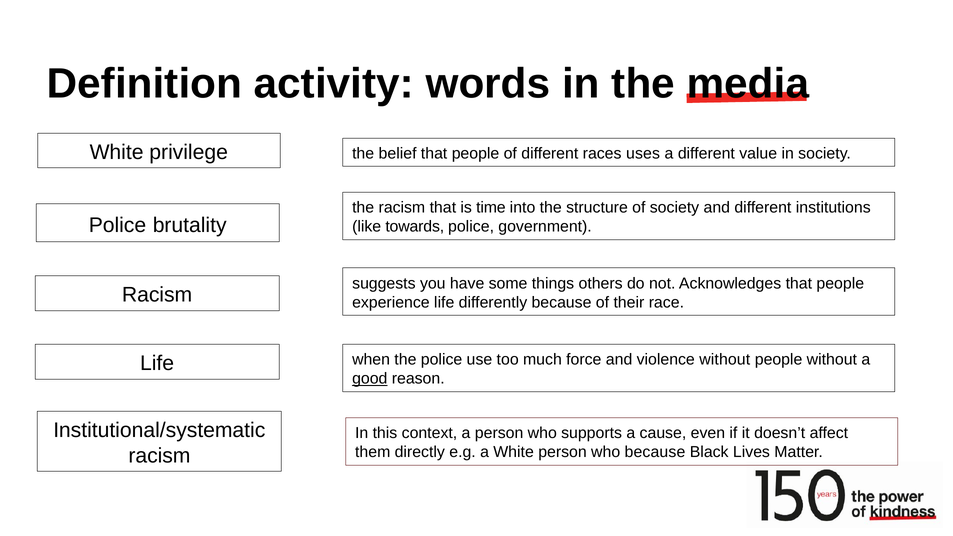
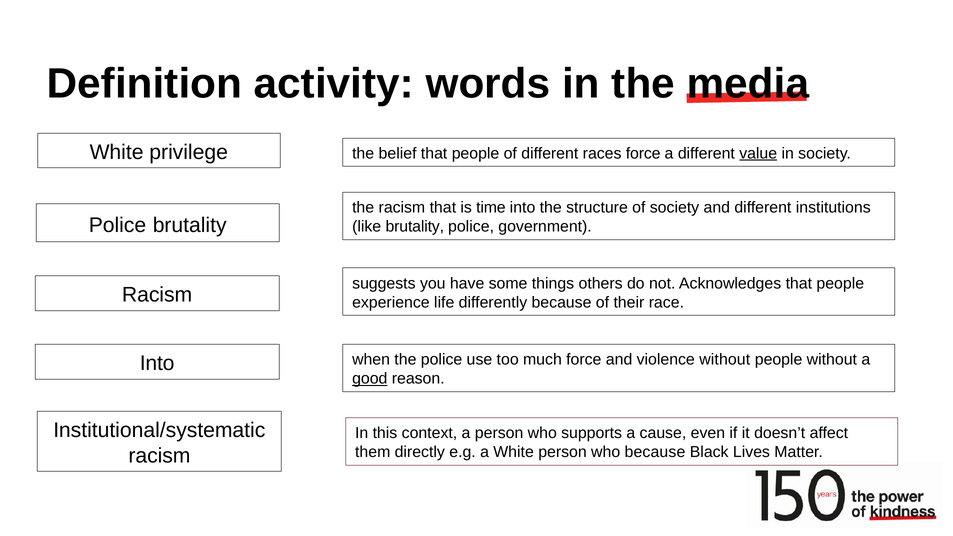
races uses: uses -> force
value underline: none -> present
like towards: towards -> brutality
Life at (157, 363): Life -> Into
